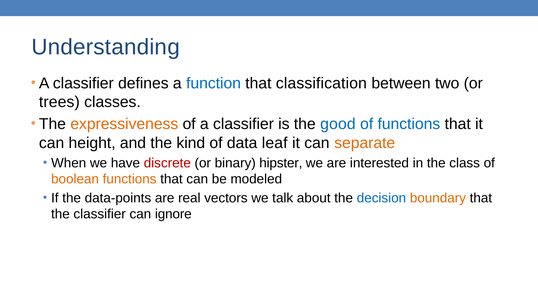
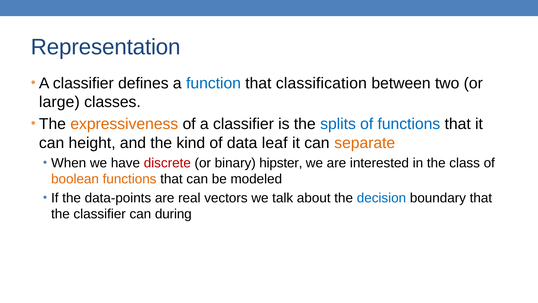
Understanding: Understanding -> Representation
trees: trees -> large
good: good -> splits
boundary colour: orange -> black
ignore: ignore -> during
